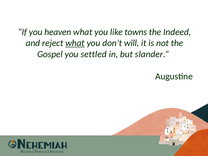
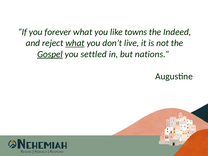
heaven: heaven -> forever
will: will -> live
Gospel underline: none -> present
slander: slander -> nations
